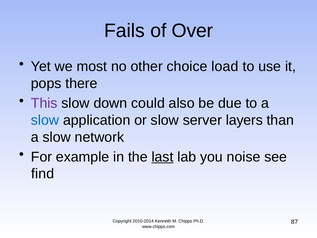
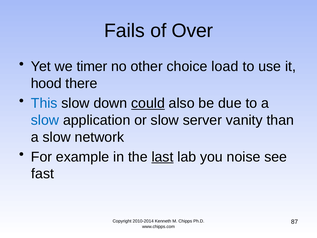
most: most -> timer
pops: pops -> hood
This colour: purple -> blue
could underline: none -> present
layers: layers -> vanity
find: find -> fast
